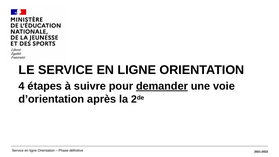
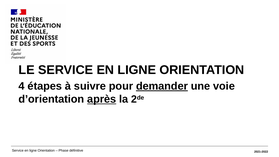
après underline: none -> present
